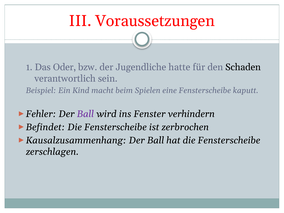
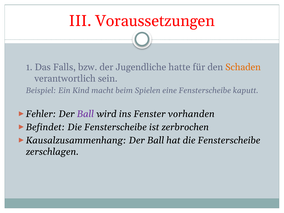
Oder: Oder -> Falls
Schaden colour: black -> orange
verhindern: verhindern -> vorhanden
